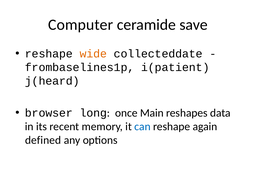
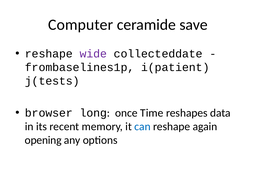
wide colour: orange -> purple
j(heard: j(heard -> j(tests
Main: Main -> Time
defined: defined -> opening
